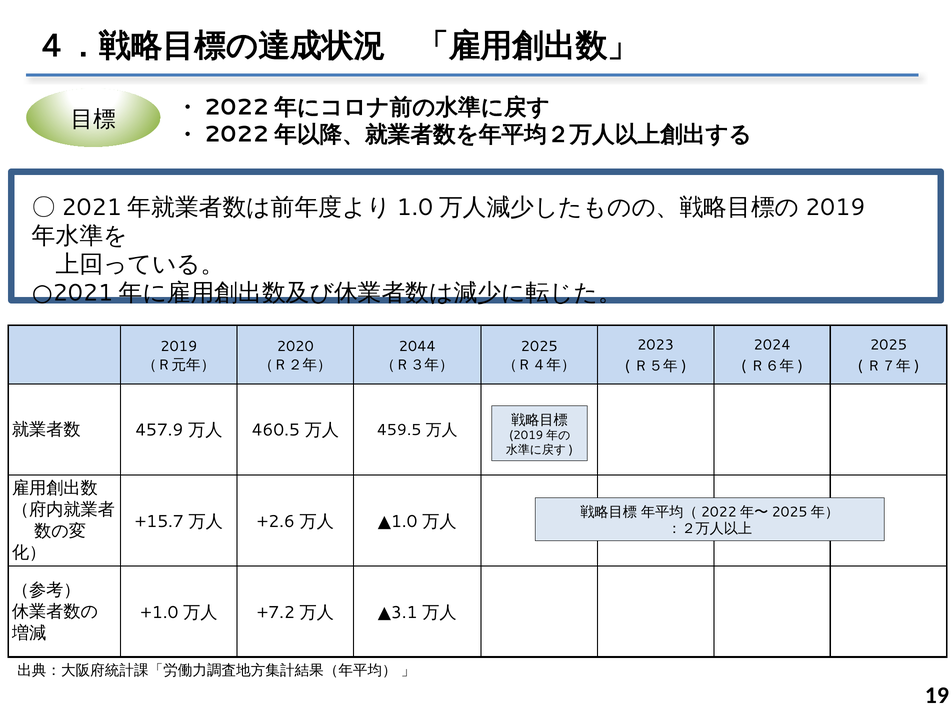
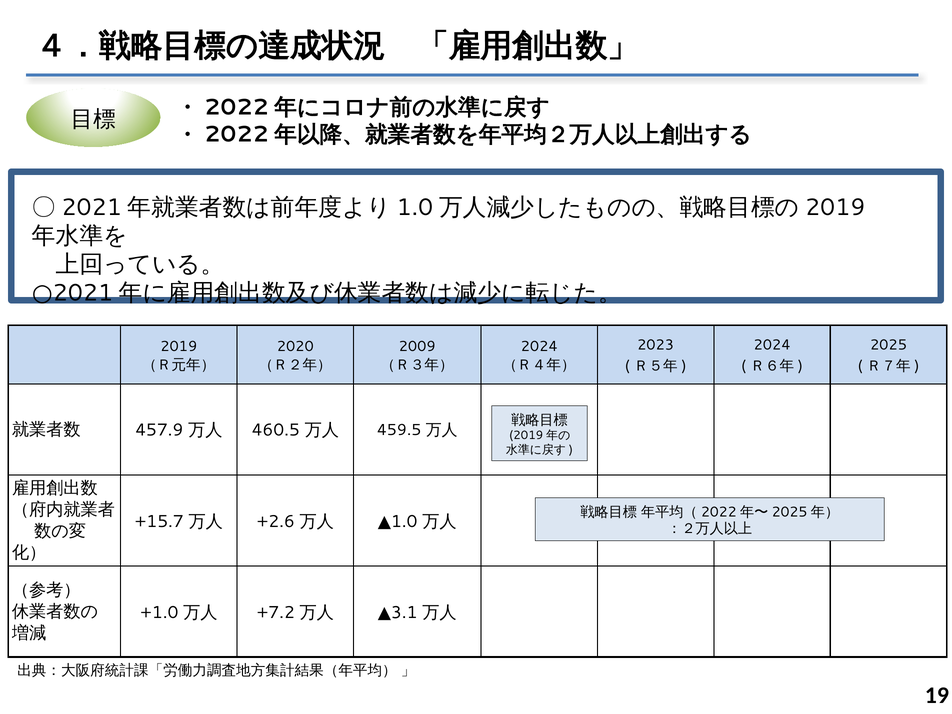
2044: 2044 -> 2009
2025 at (539, 346): 2025 -> 2024
